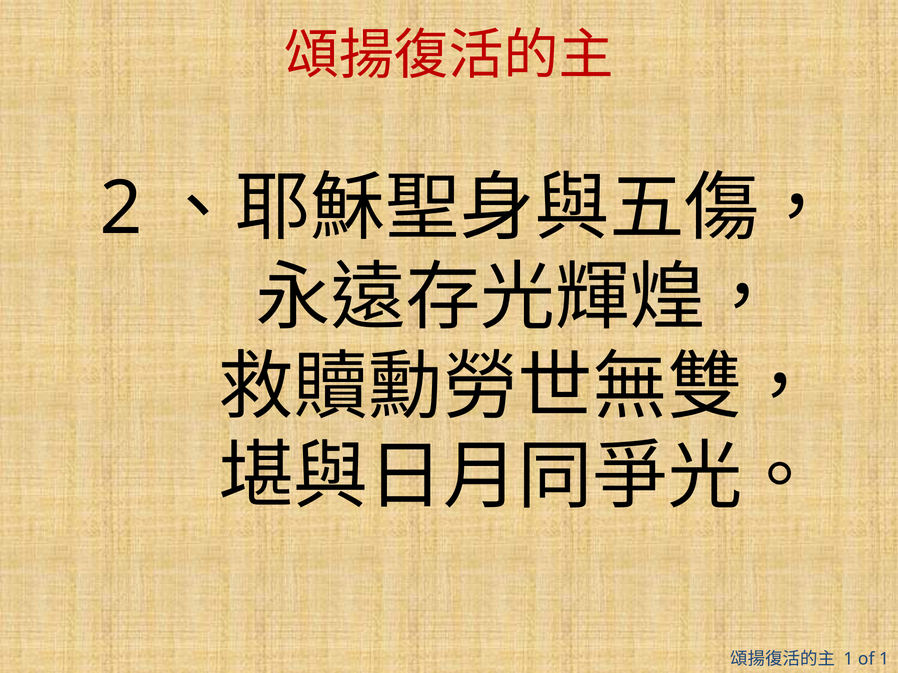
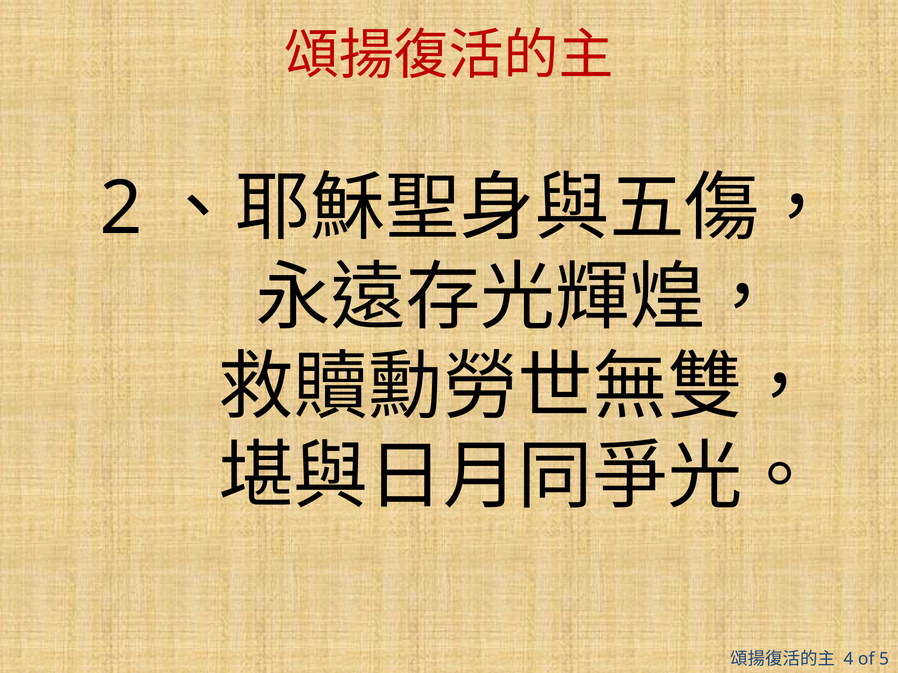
1 at (848, 659): 1 -> 4
of 1: 1 -> 5
